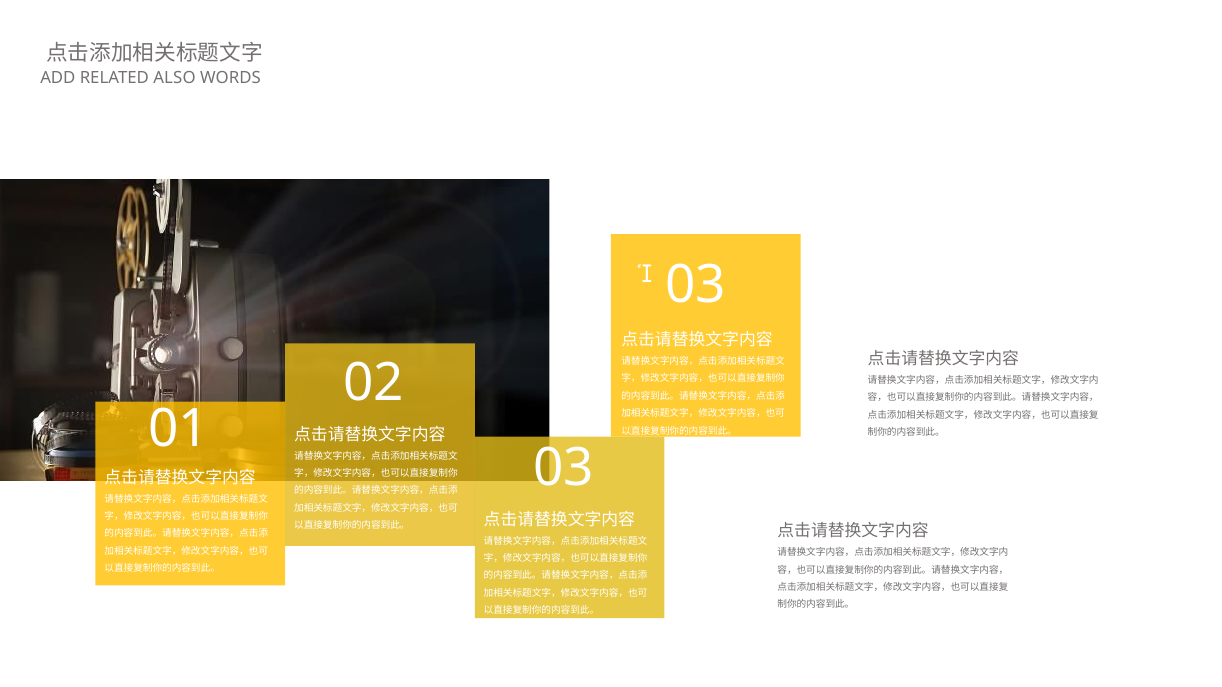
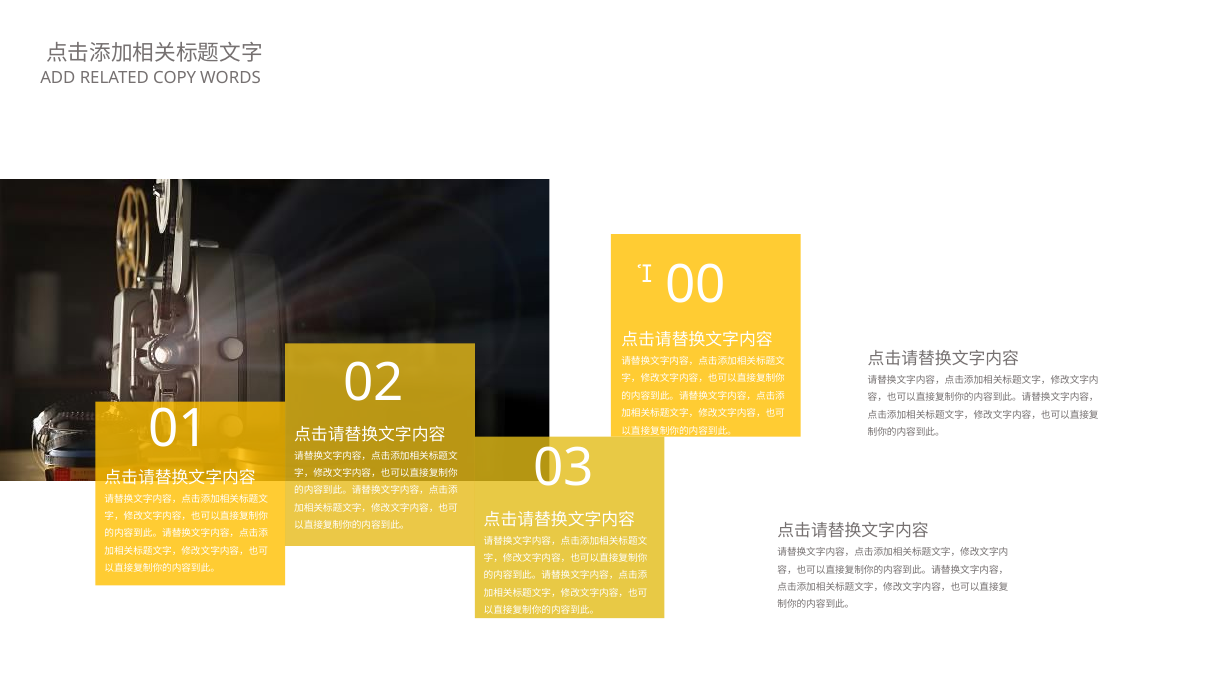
ALSO: ALSO -> COPY
03 at (696, 286): 03 -> 00
